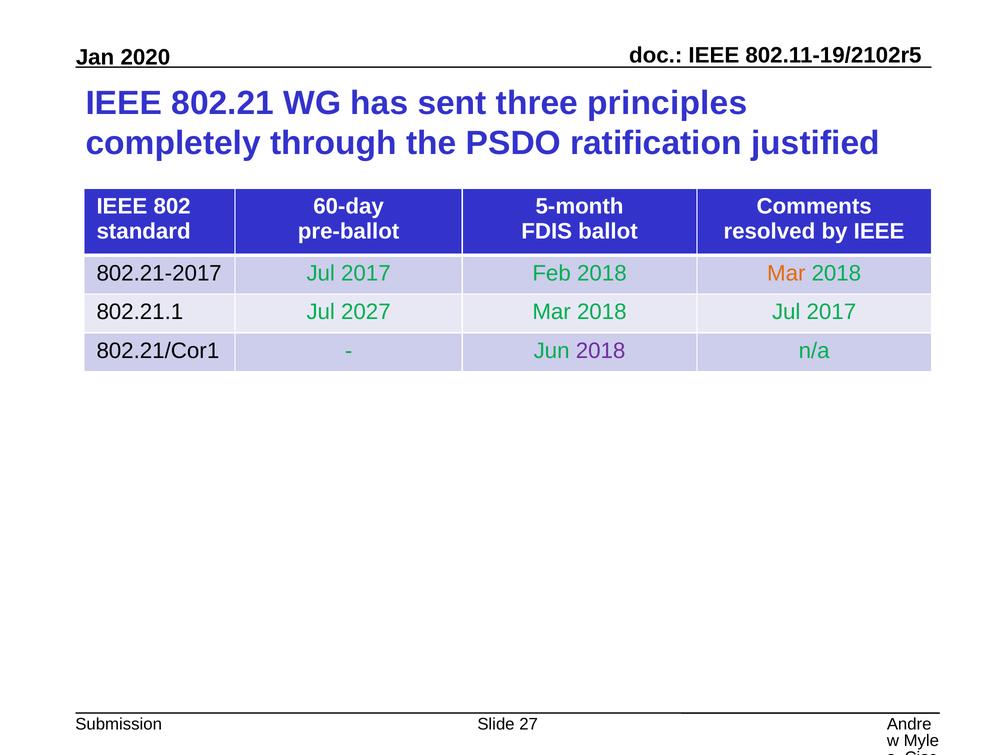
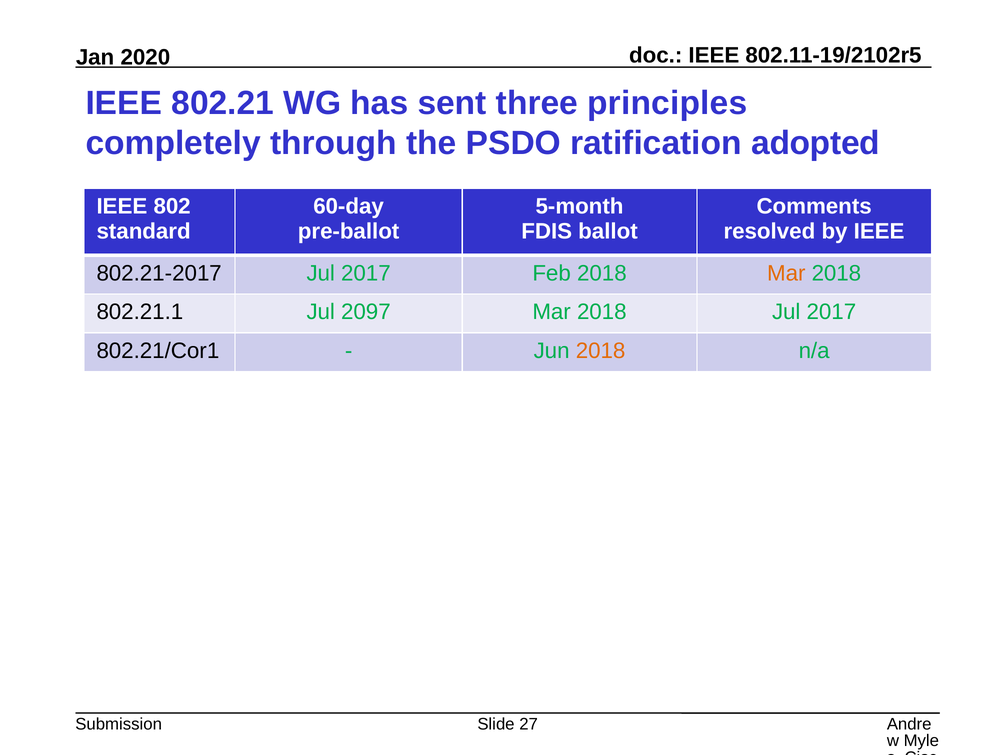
justified: justified -> adopted
2027: 2027 -> 2097
2018 at (601, 351) colour: purple -> orange
